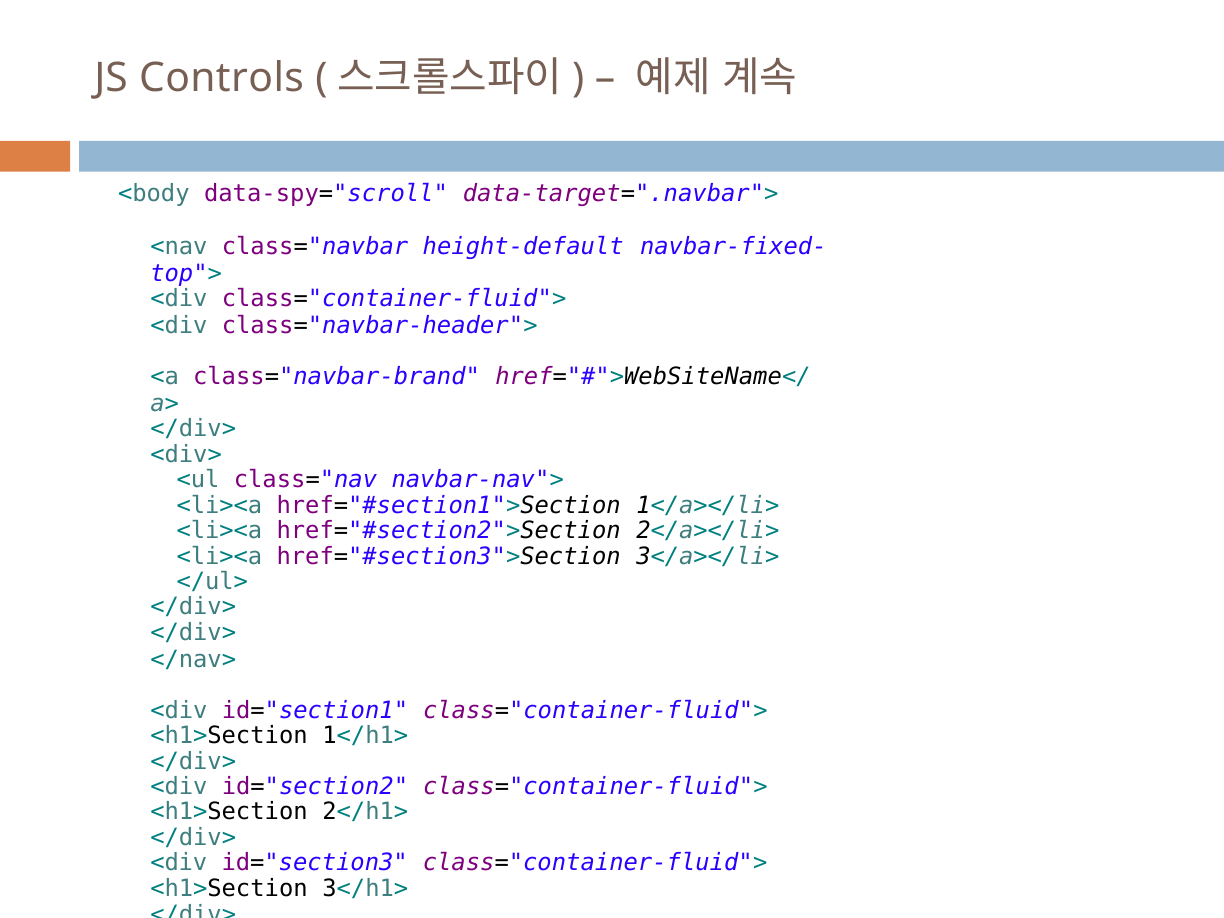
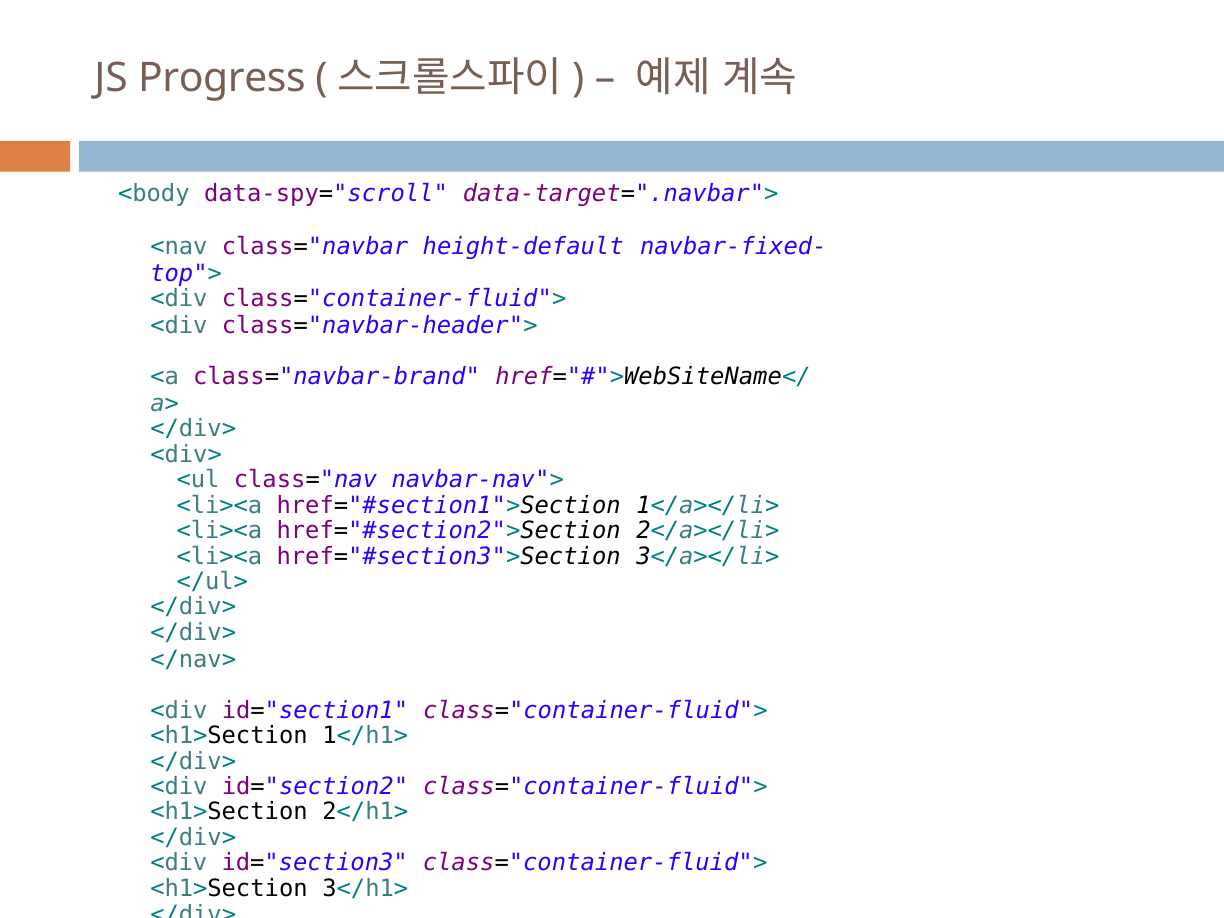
Controls: Controls -> Progress
